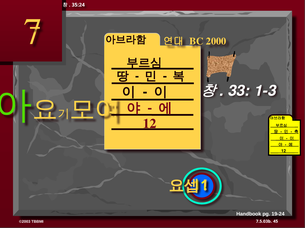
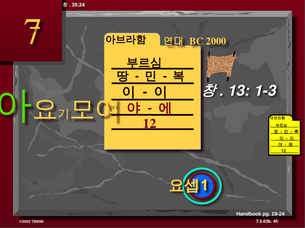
33: 33 -> 13
